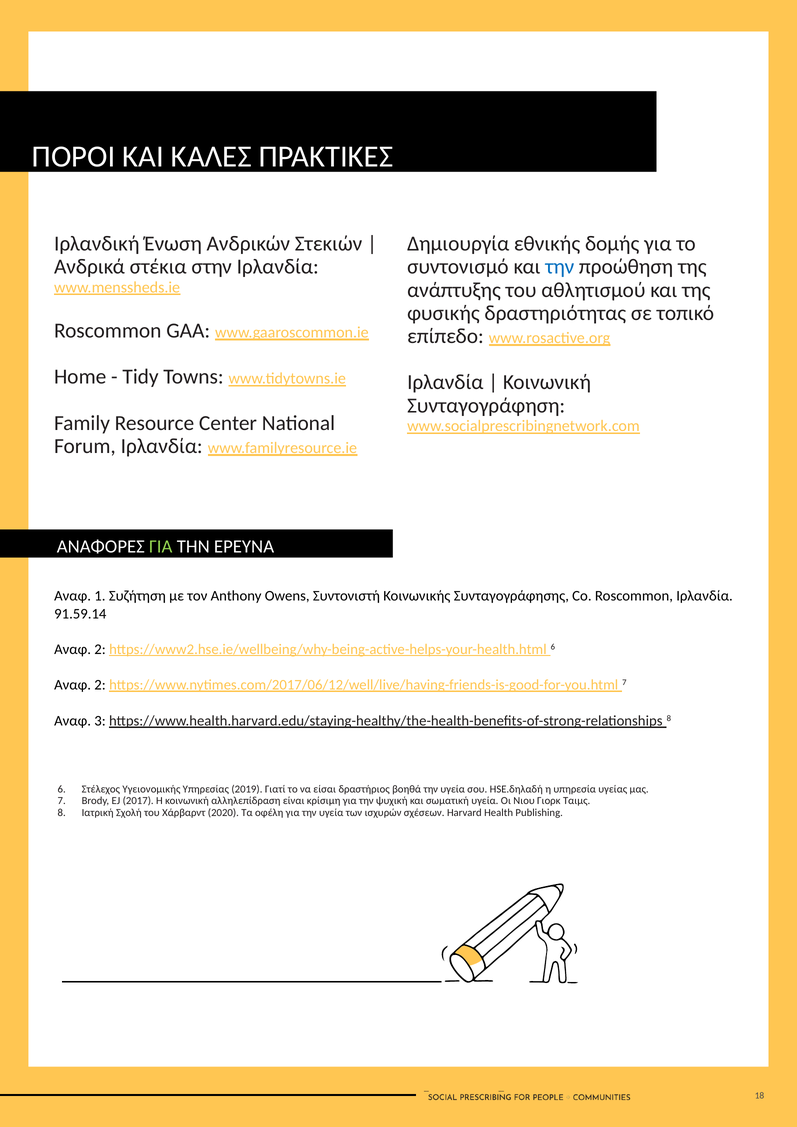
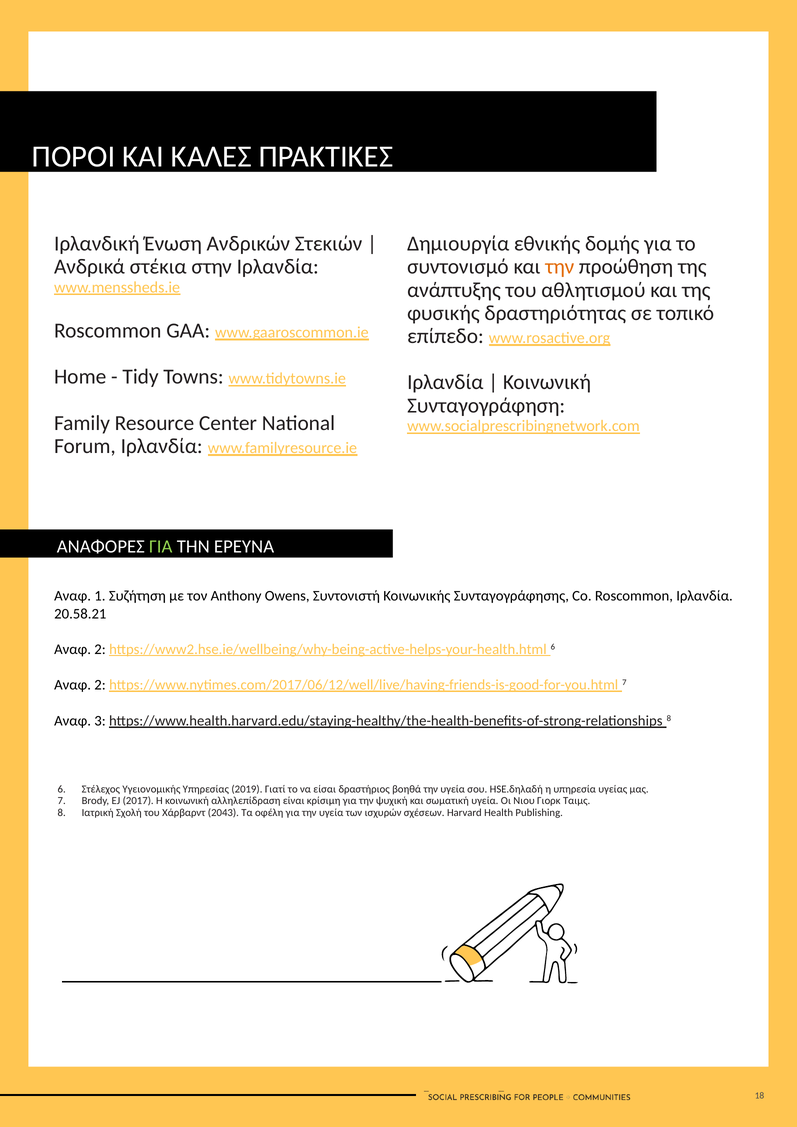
την at (560, 267) colour: blue -> orange
91.59.14: 91.59.14 -> 20.58.21
2020: 2020 -> 2043
